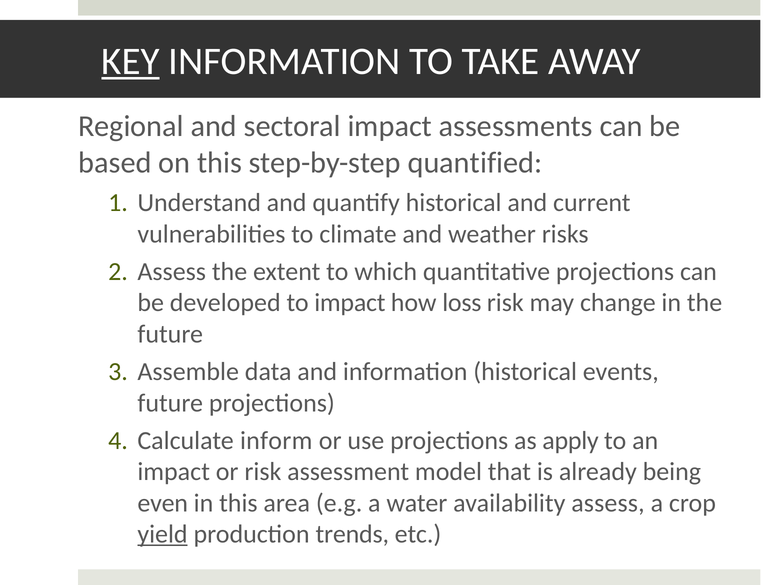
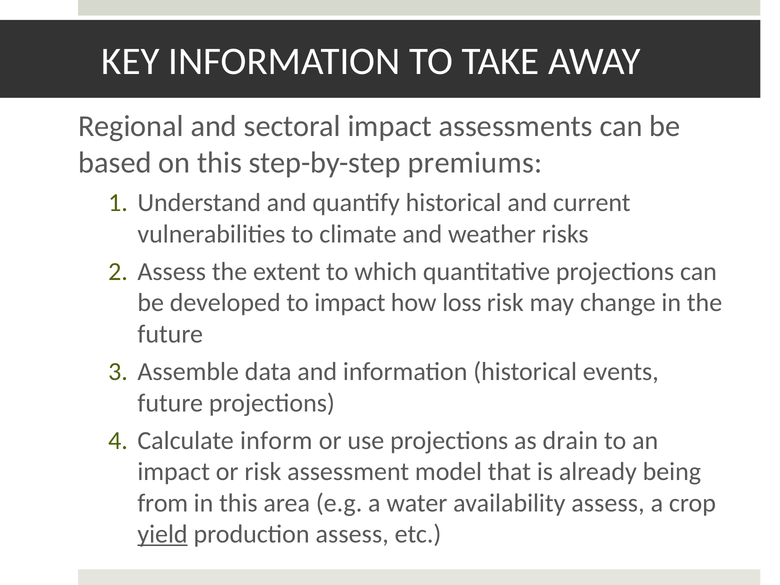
KEY underline: present -> none
quantified: quantified -> premiums
apply: apply -> drain
even: even -> from
production trends: trends -> assess
